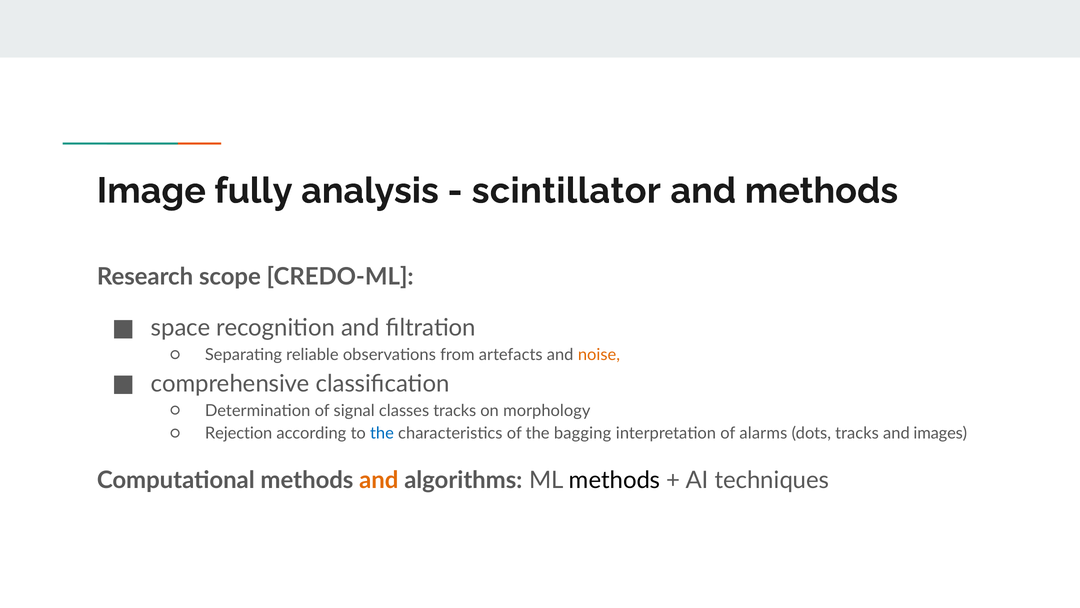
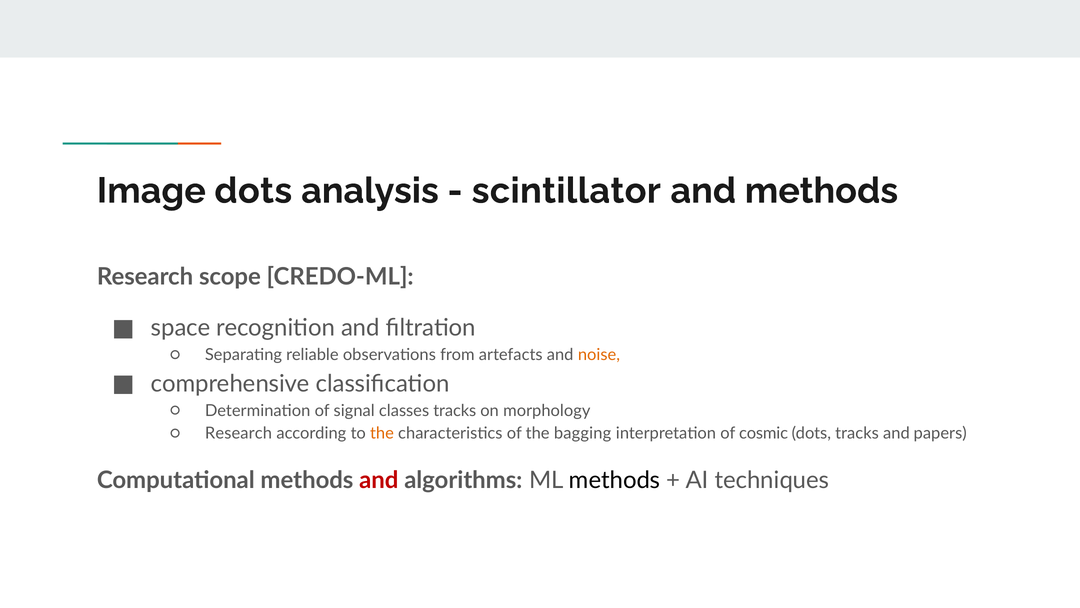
Image fully: fully -> dots
Rejection at (239, 433): Rejection -> Research
the at (382, 433) colour: blue -> orange
alarms: alarms -> cosmic
images: images -> papers
and at (379, 480) colour: orange -> red
